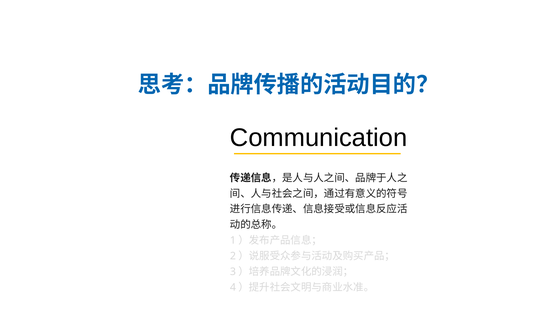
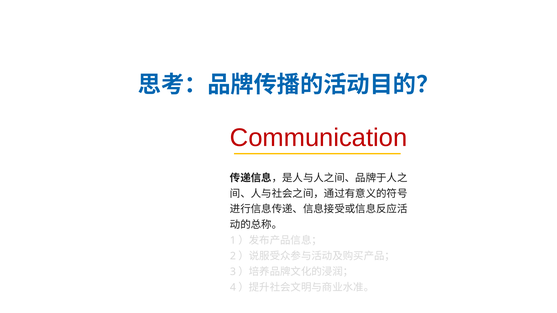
Communication colour: black -> red
